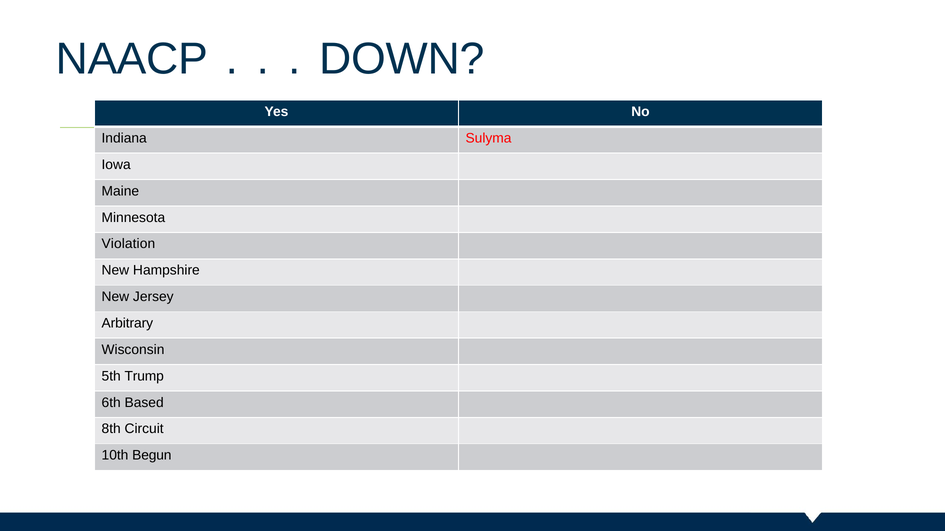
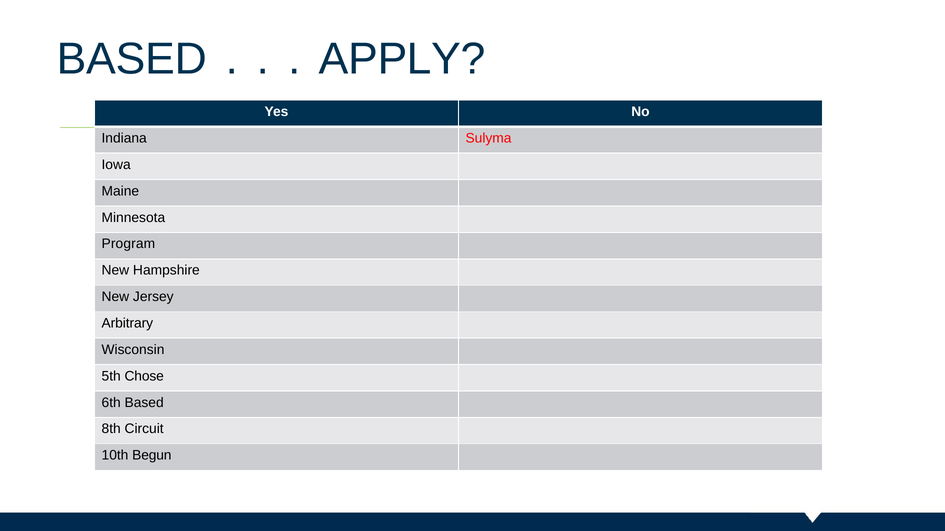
NAACP at (132, 59): NAACP -> BASED
DOWN: DOWN -> APPLY
Violation: Violation -> Program
Trump: Trump -> Chose
